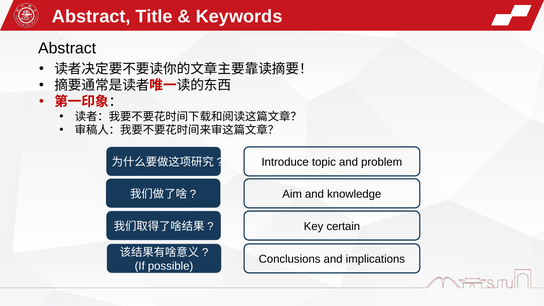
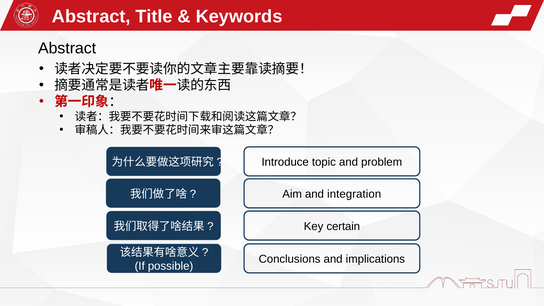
knowledge: knowledge -> integration
